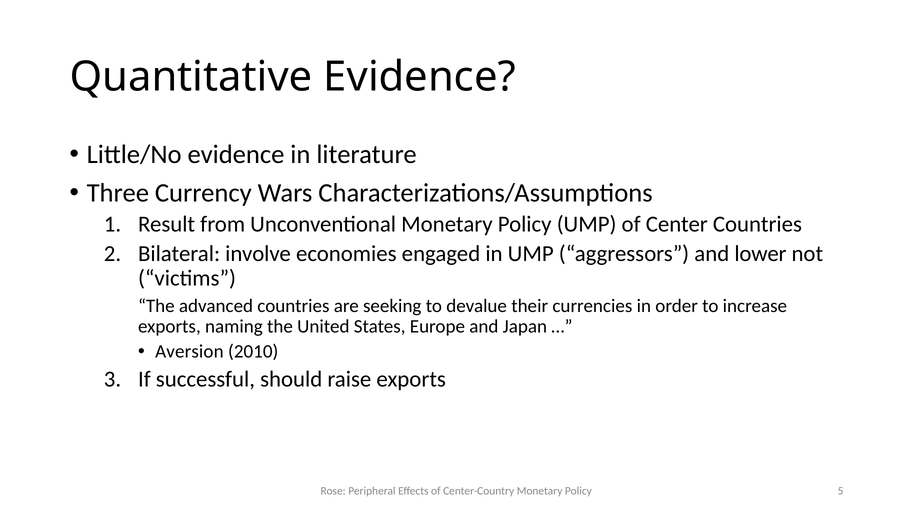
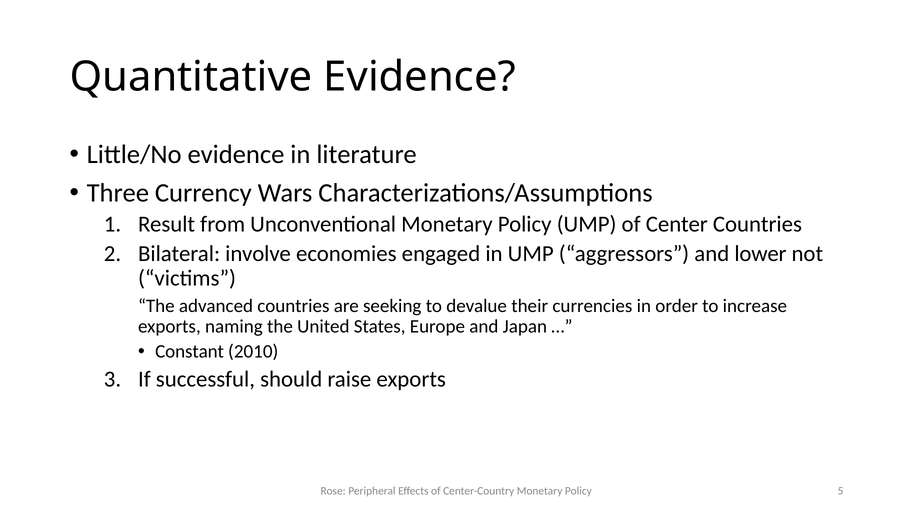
Aversion: Aversion -> Constant
